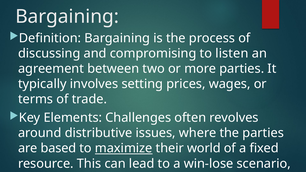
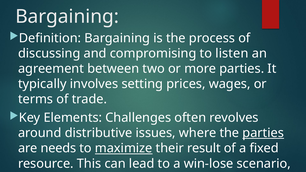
parties at (263, 133) underline: none -> present
based: based -> needs
world: world -> result
